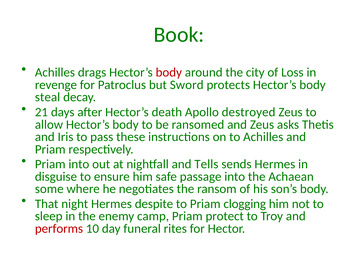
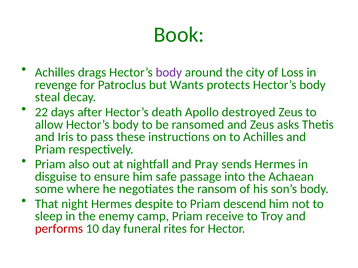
body at (169, 73) colour: red -> purple
Sword: Sword -> Wants
21: 21 -> 22
Priam into: into -> also
Tells: Tells -> Pray
clogging: clogging -> descend
protect: protect -> receive
